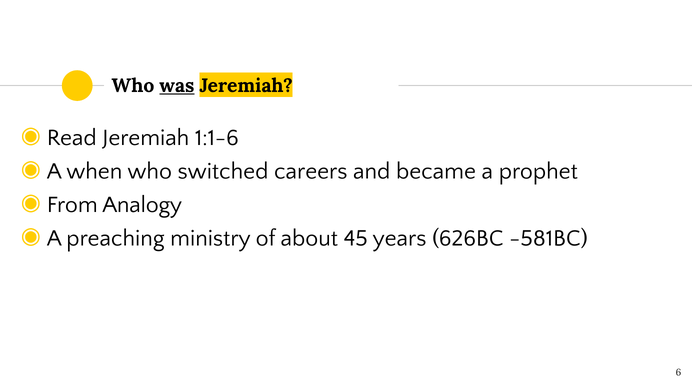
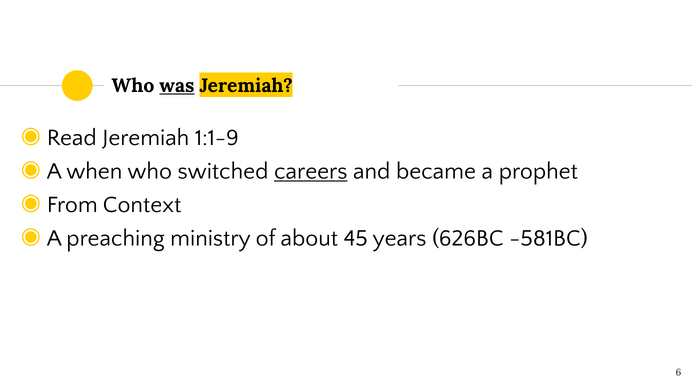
1:1-6: 1:1-6 -> 1:1-9
careers underline: none -> present
Analogy: Analogy -> Context
